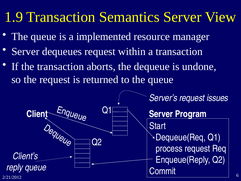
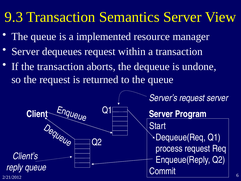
1.9: 1.9 -> 9.3
request issues: issues -> server
